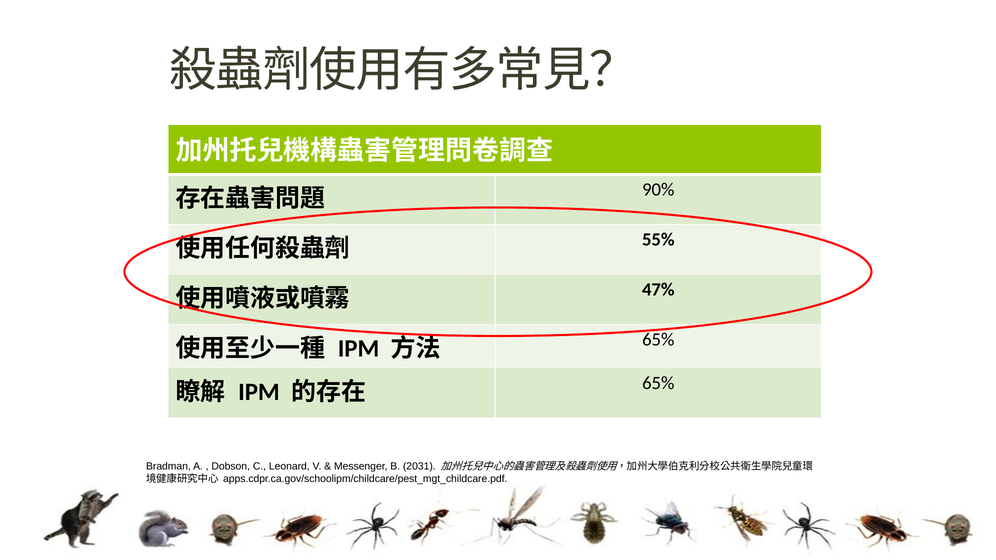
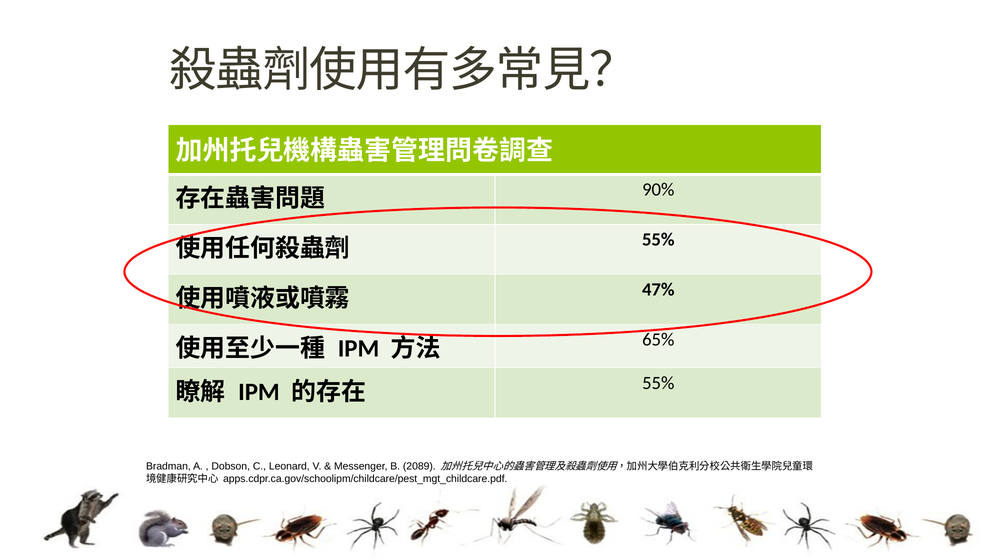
65% at (658, 383): 65% -> 55%
2031: 2031 -> 2089
